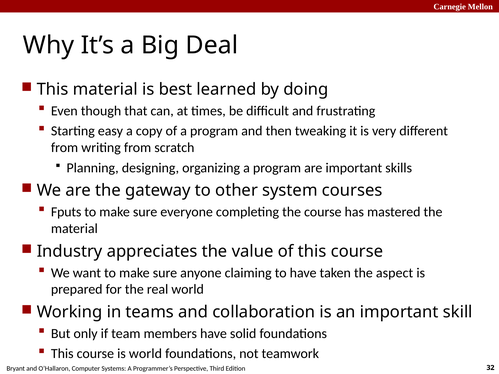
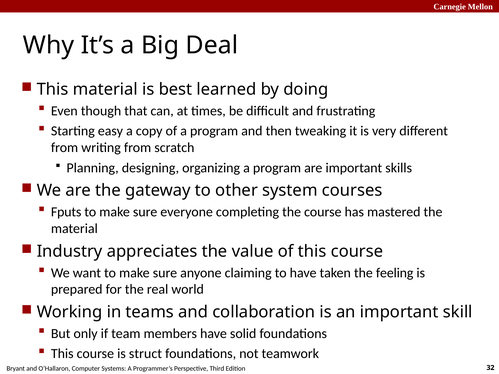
aspect: aspect -> feeling
is world: world -> struct
